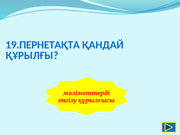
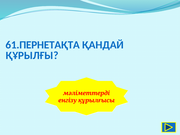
19.ПЕРНЕТАҚТА: 19.ПЕРНЕТАҚТА -> 61.ПЕРНЕТАҚТА
